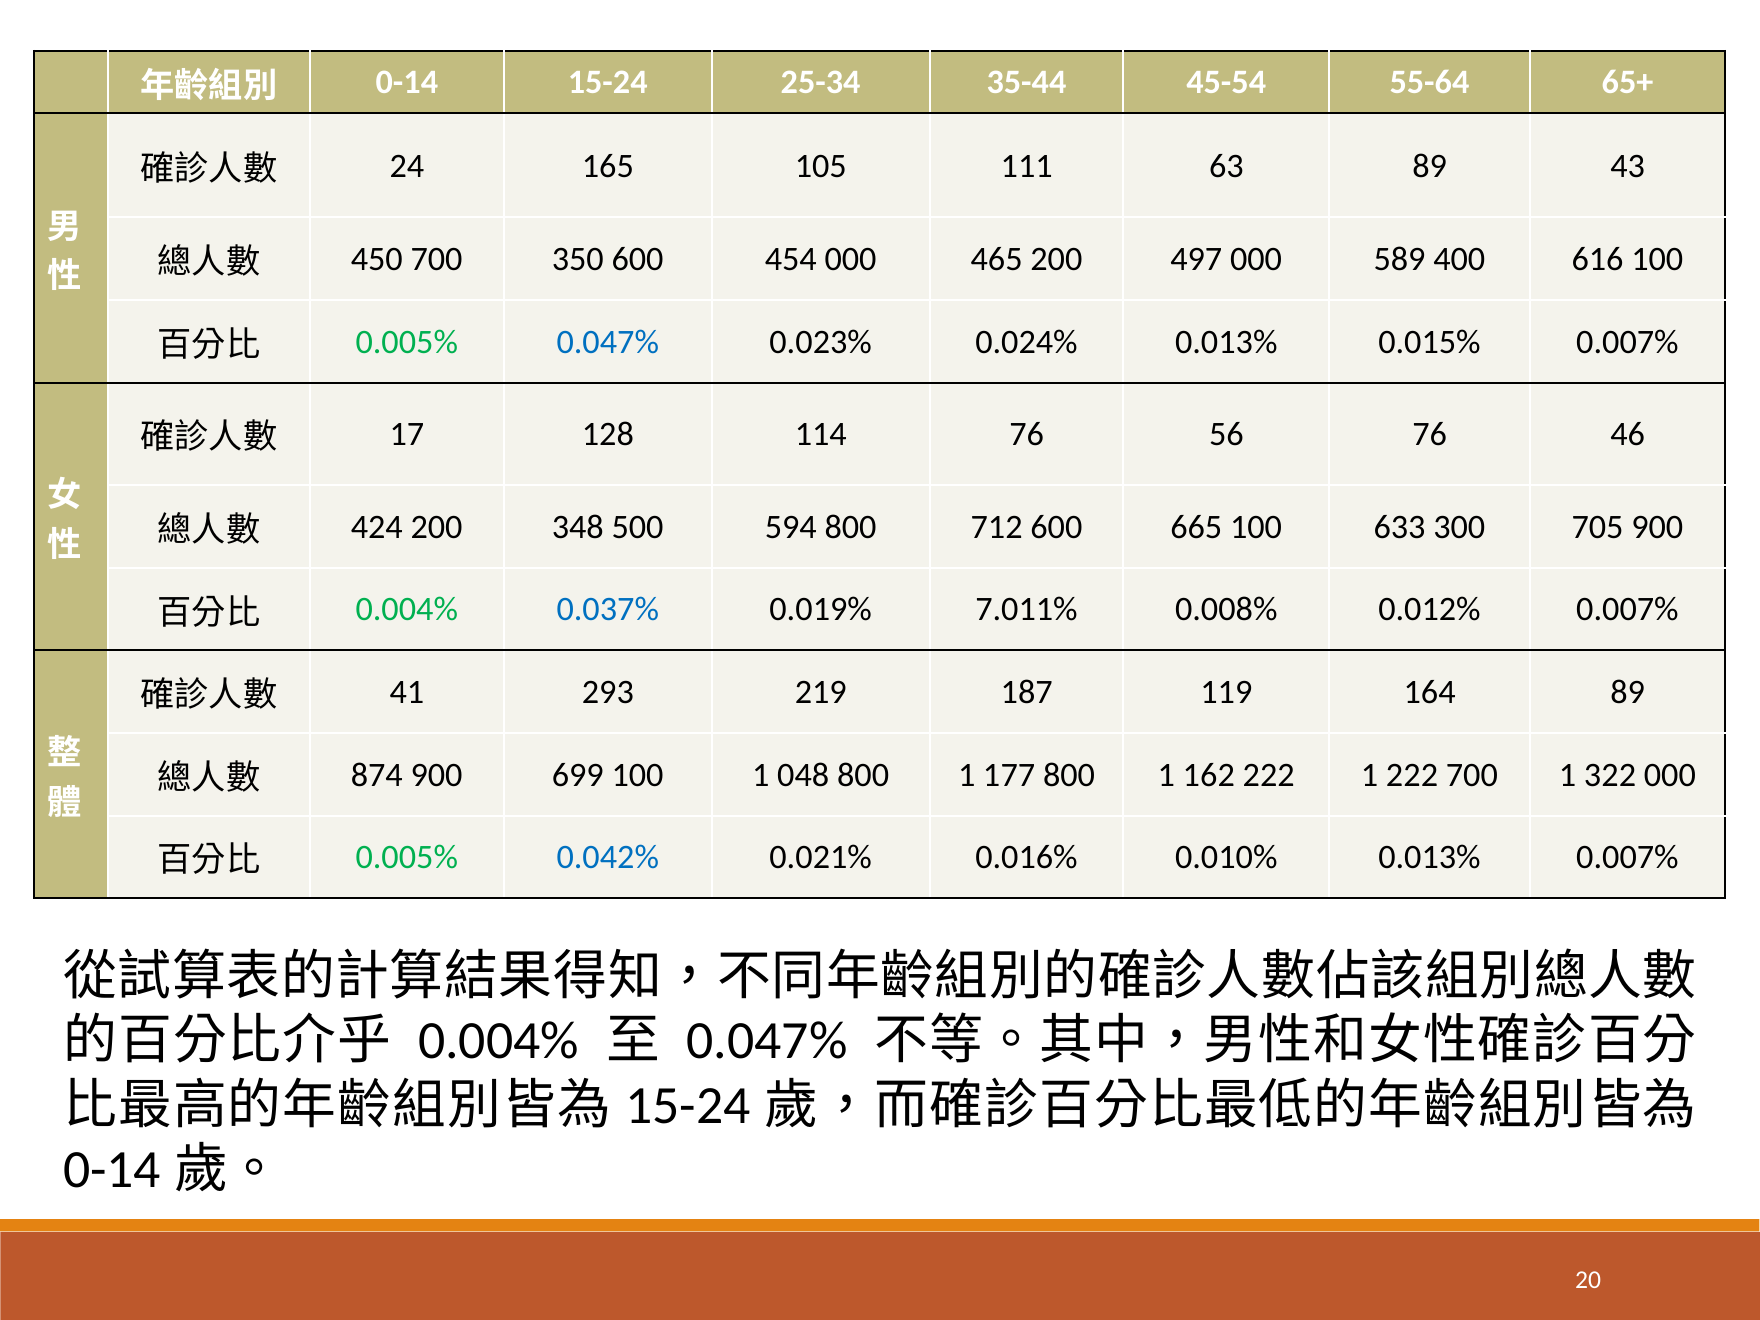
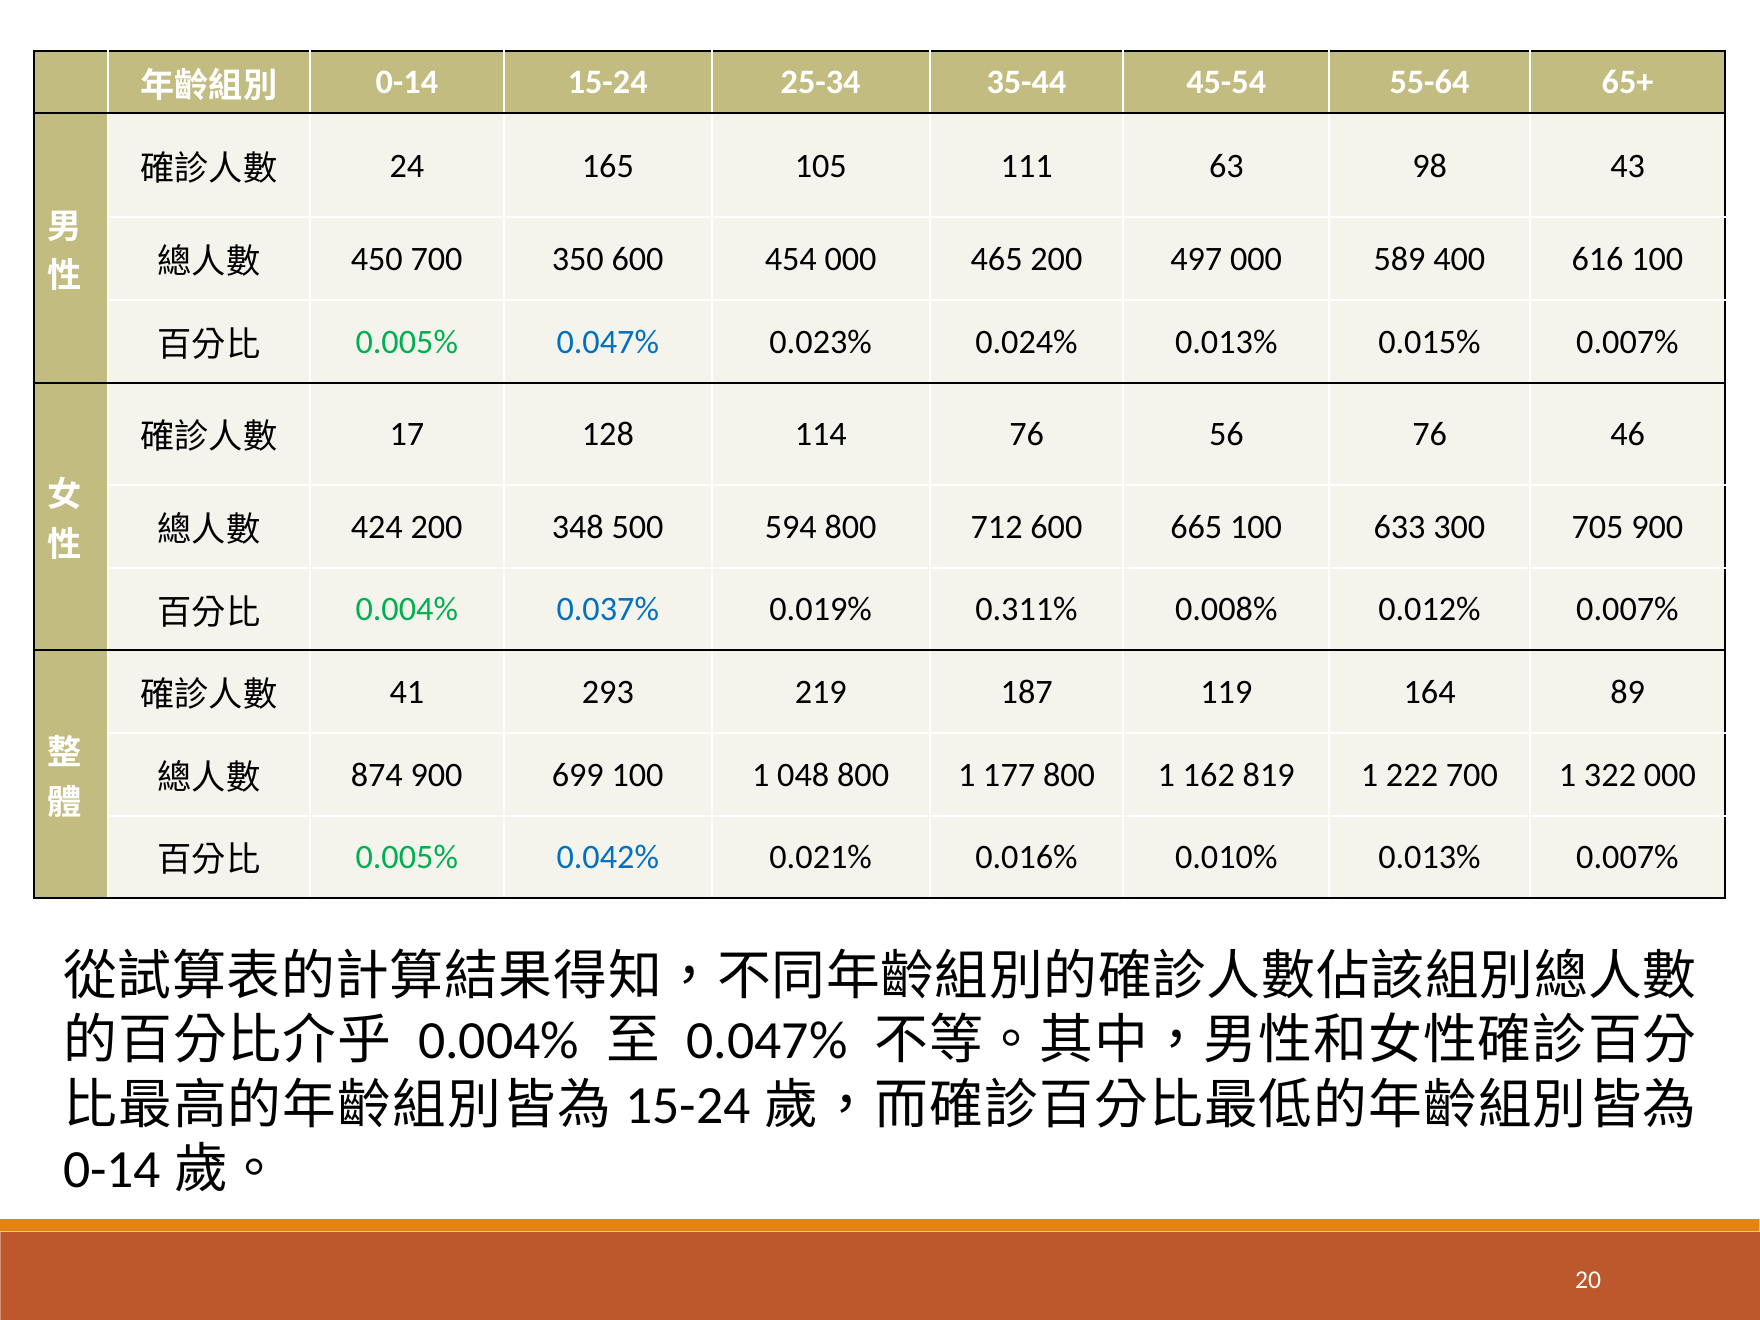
63 89: 89 -> 98
7.011%: 7.011% -> 0.311%
162 222: 222 -> 819
